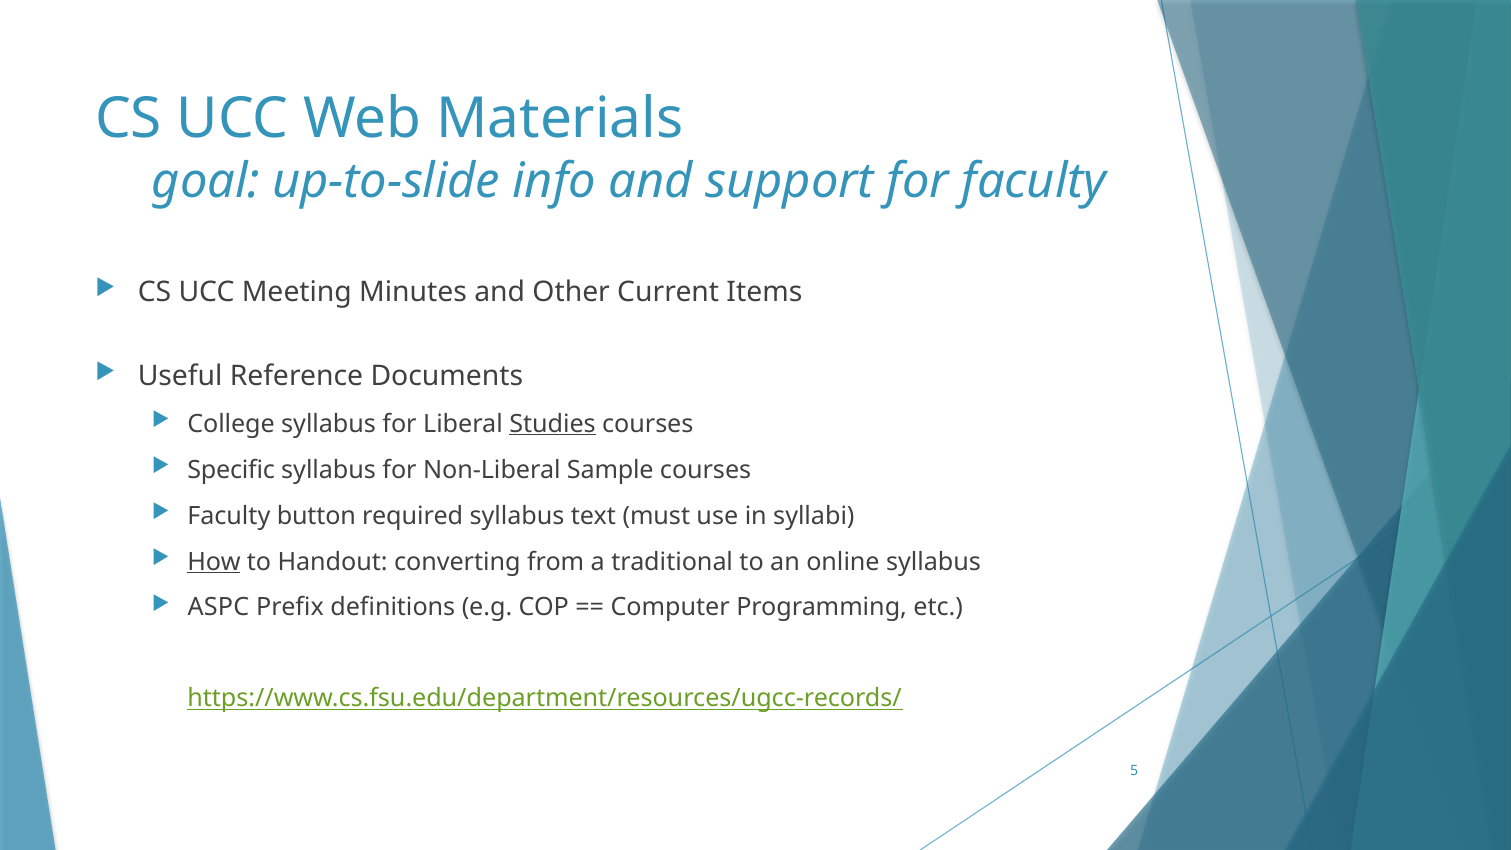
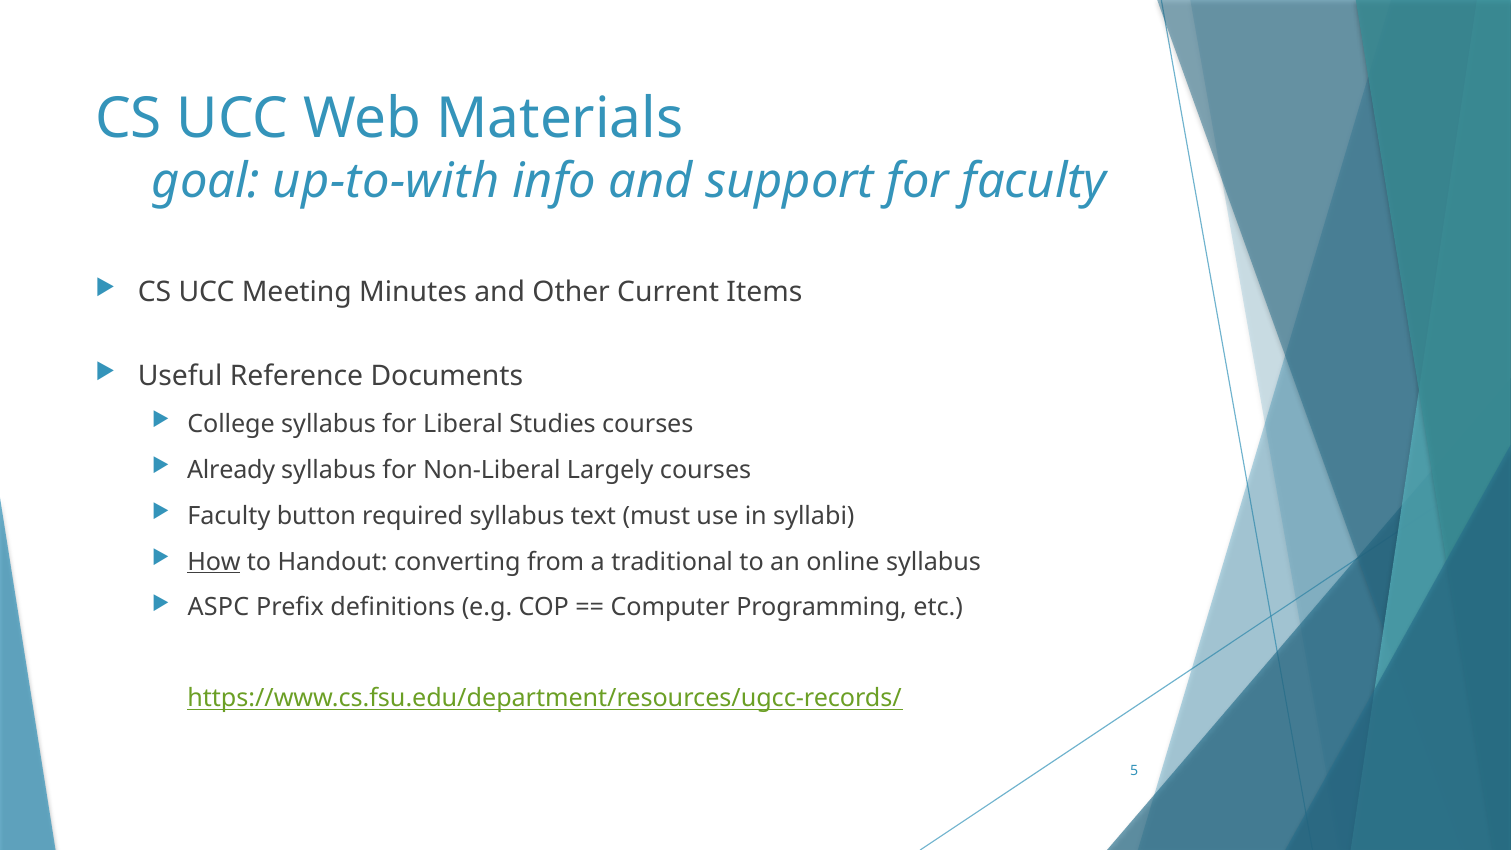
up-to-slide: up-to-slide -> up-to-with
Studies underline: present -> none
Specific: Specific -> Already
Sample: Sample -> Largely
